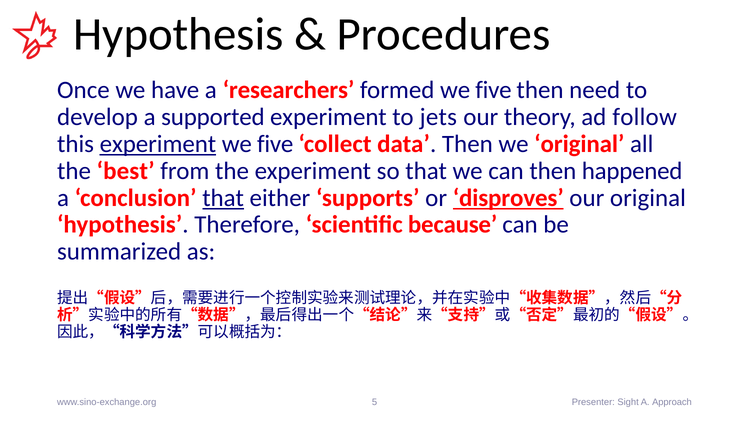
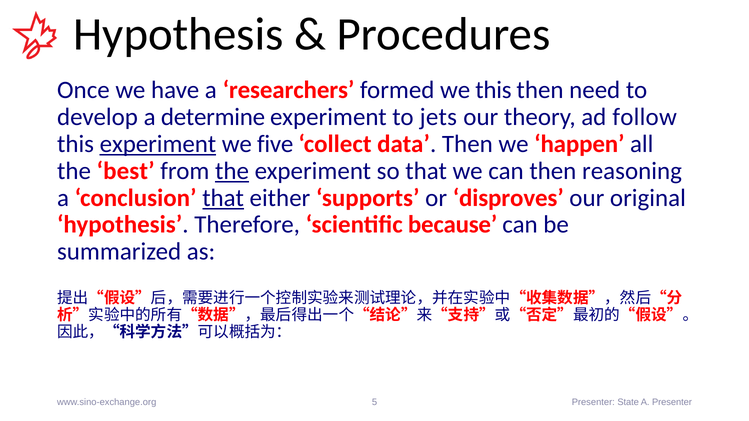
formed we five: five -> this
supported: supported -> determine
we original: original -> happen
the at (232, 171) underline: none -> present
happened: happened -> reasoning
disproves underline: present -> none
Sight: Sight -> State
A Approach: Approach -> Presenter
